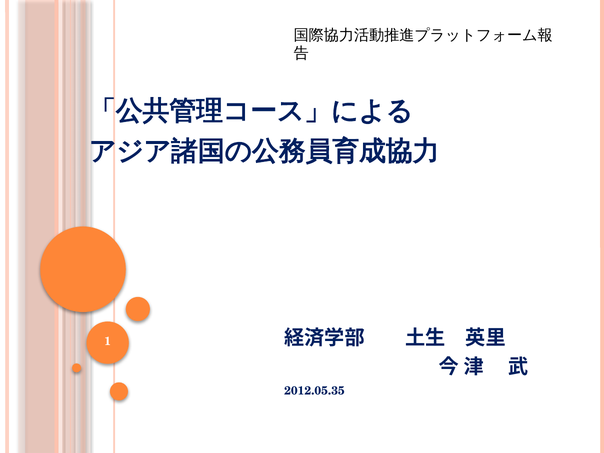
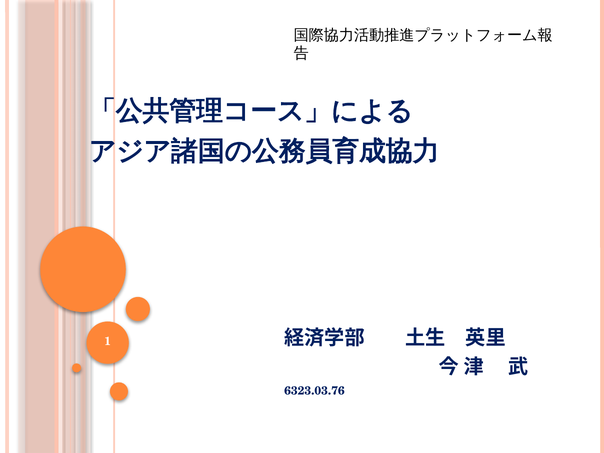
2012.05.35: 2012.05.35 -> 6323.03.76
